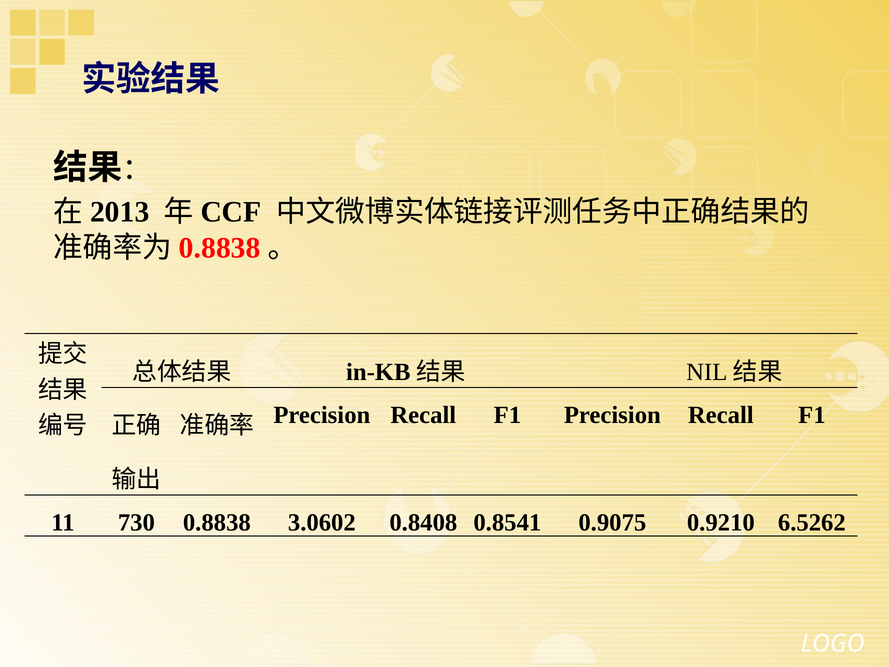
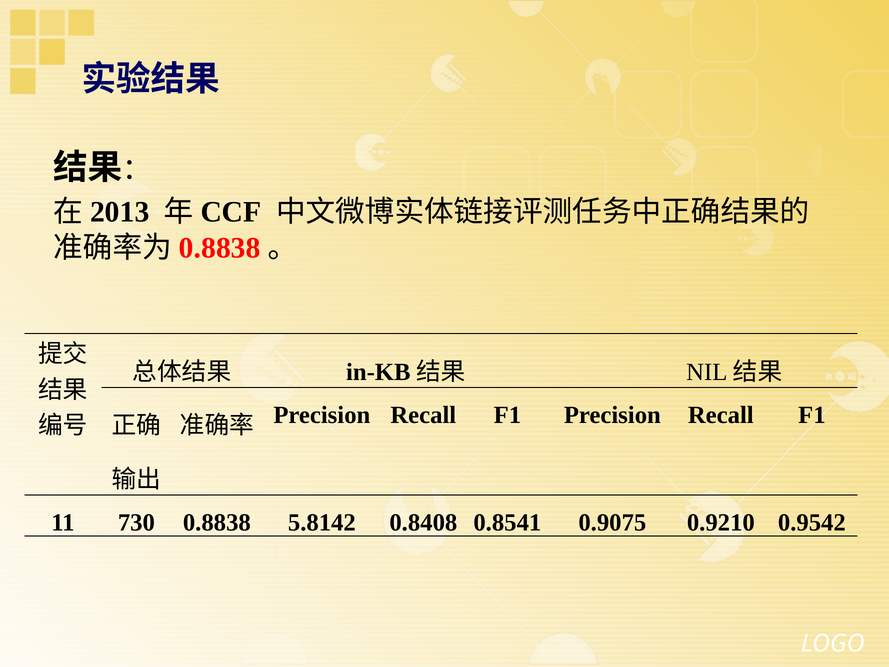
3.0602: 3.0602 -> 5.8142
6.5262: 6.5262 -> 0.9542
